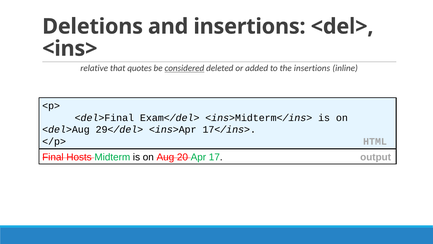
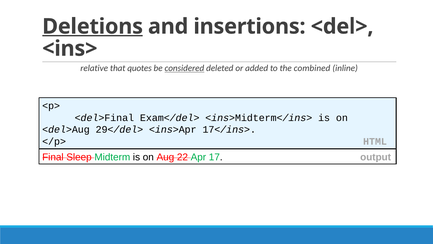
Deletions underline: none -> present
the insertions: insertions -> combined
Hosts: Hosts -> Sleep
20: 20 -> 22
